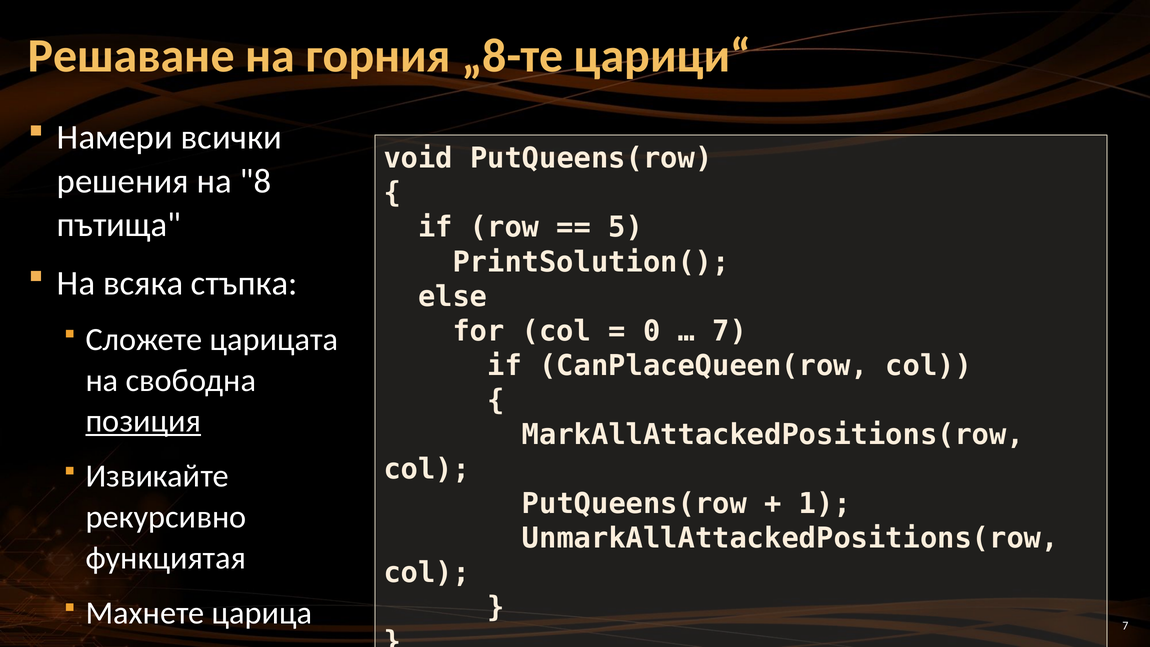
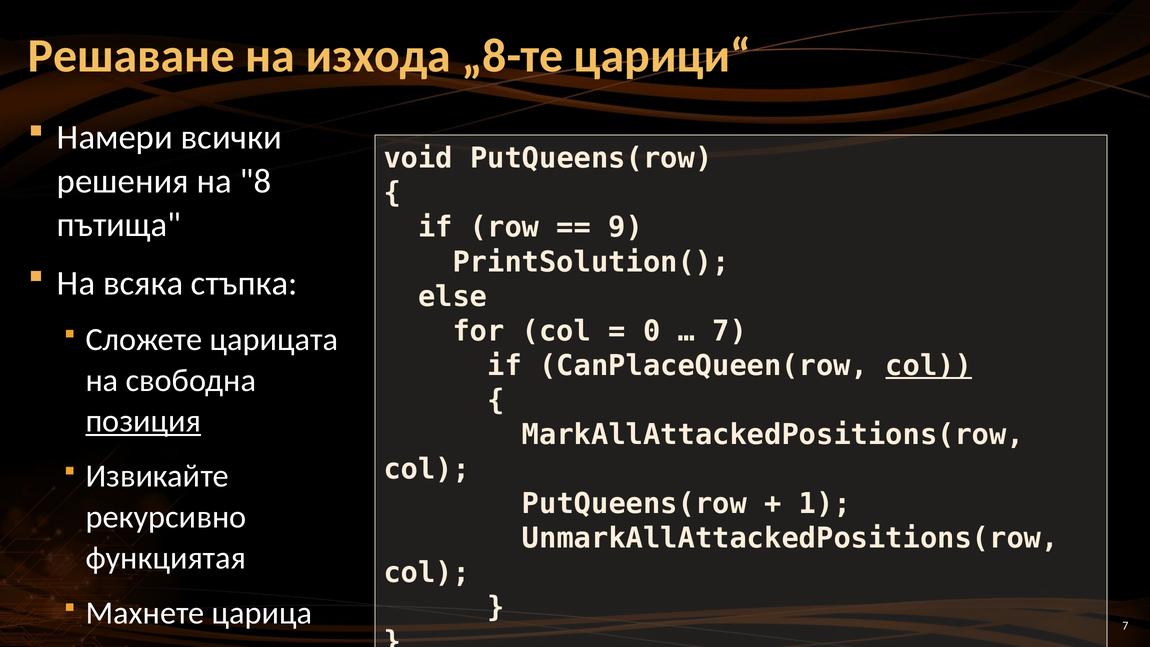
горния: горния -> изхода
5: 5 -> 9
col at (929, 366) underline: none -> present
